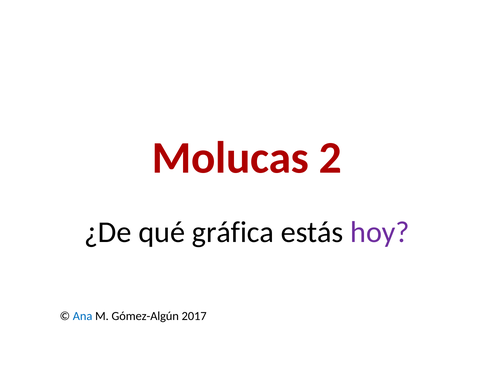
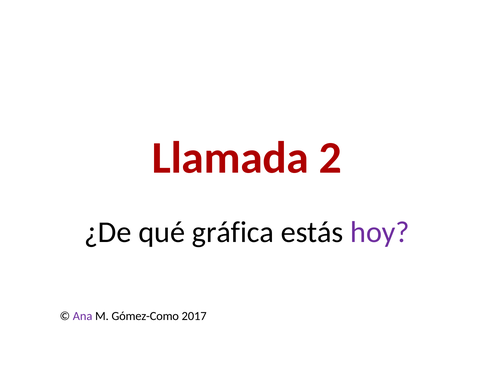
Molucas: Molucas -> Llamada
Ana colour: blue -> purple
Gómez-Algún: Gómez-Algún -> Gómez-Como
